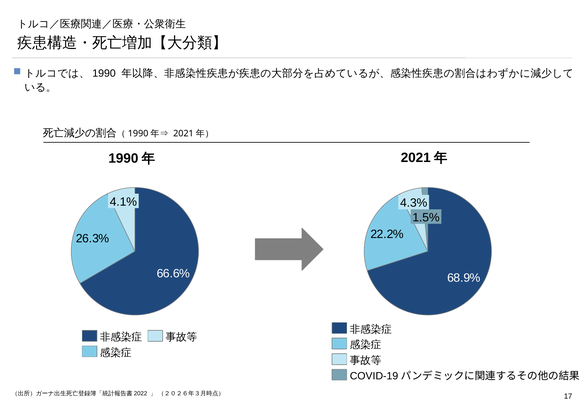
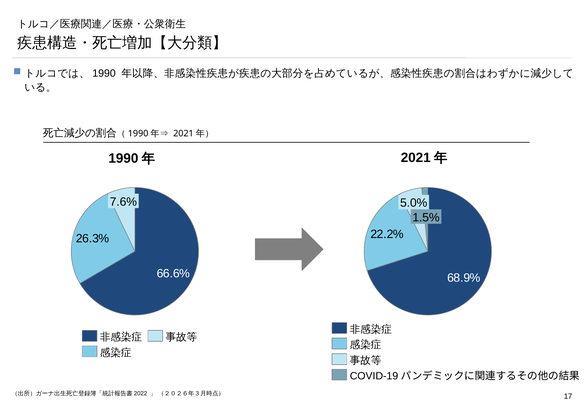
4.1%: 4.1% -> 7.6%
4.3%: 4.3% -> 5.0%
